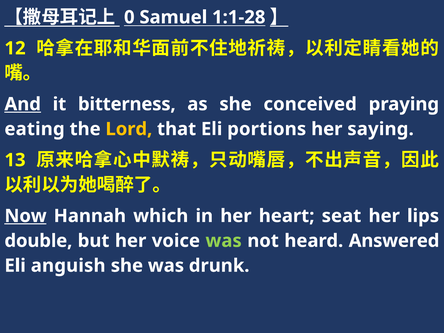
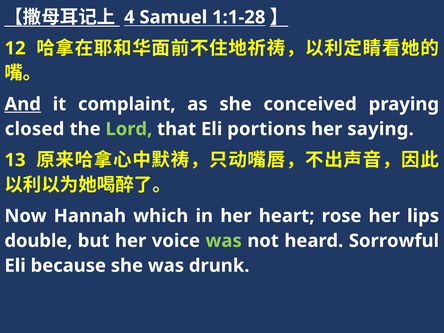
0: 0 -> 4
bitterness: bitterness -> complaint
eating: eating -> closed
Lord colour: yellow -> light green
Now underline: present -> none
seat: seat -> rose
Answered: Answered -> Sorrowful
anguish: anguish -> because
